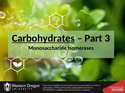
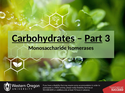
Part underline: none -> present
